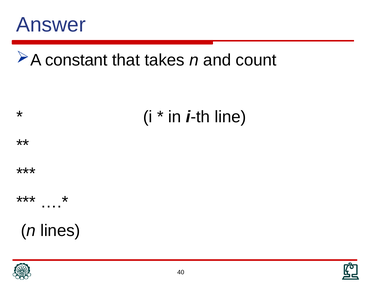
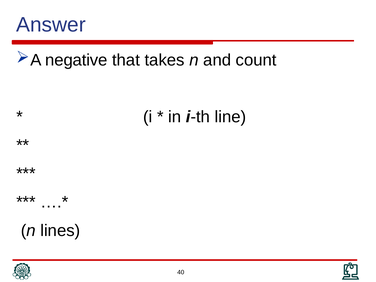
constant: constant -> negative
